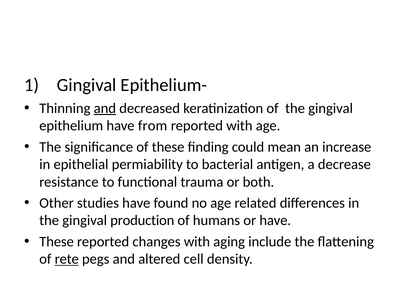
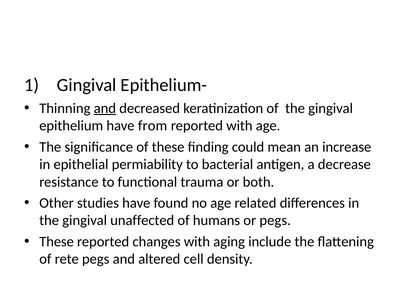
production: production -> unaffected
or have: have -> pegs
rete underline: present -> none
